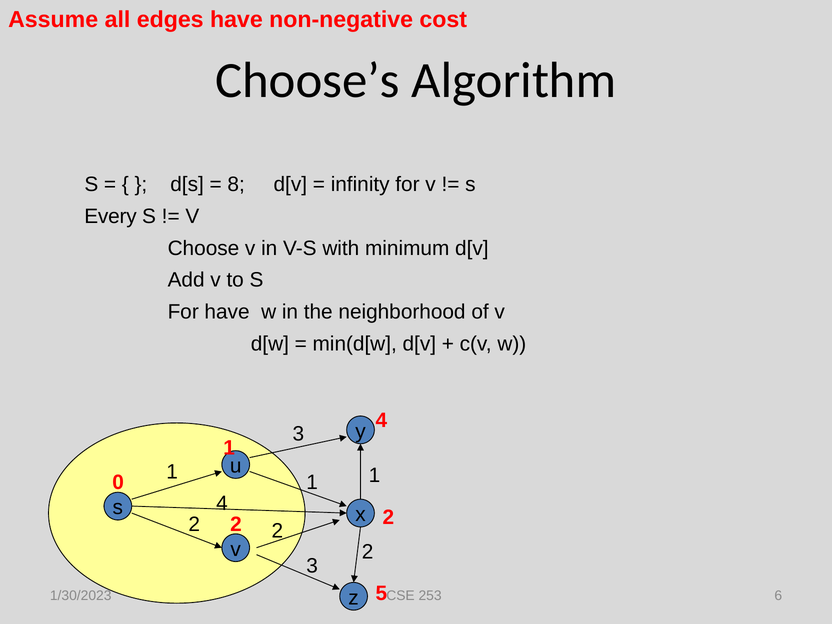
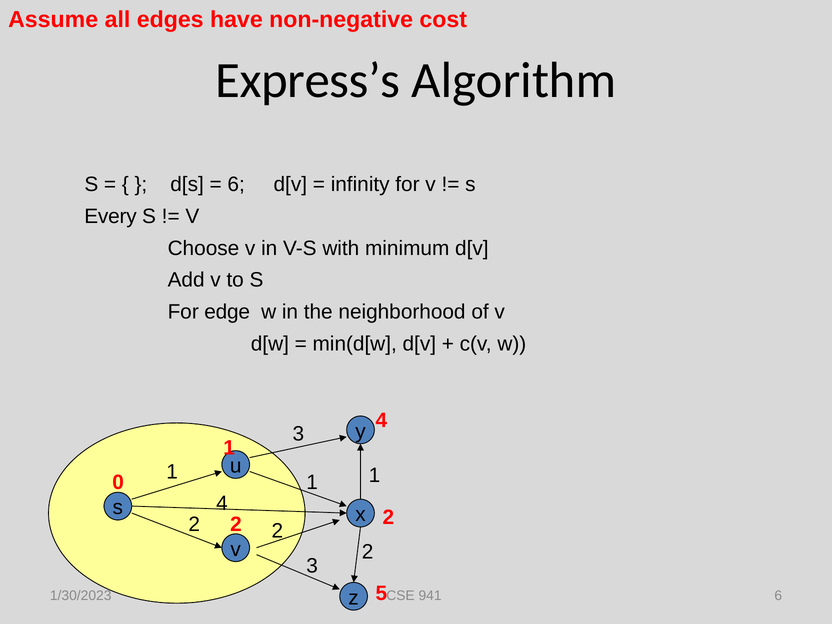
Choose’s: Choose’s -> Express’s
8 at (236, 184): 8 -> 6
For have: have -> edge
253: 253 -> 941
